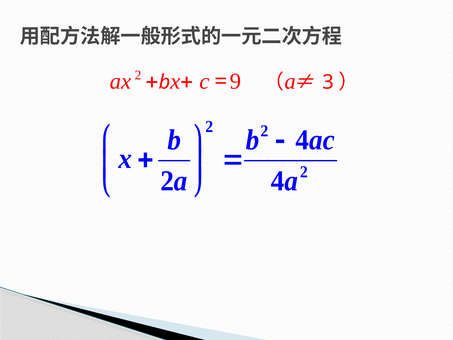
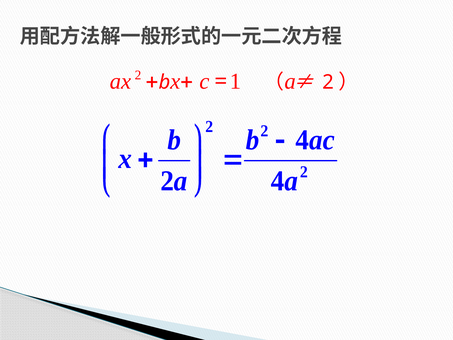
9: 9 -> 1
3 at (328, 82): 3 -> 2
